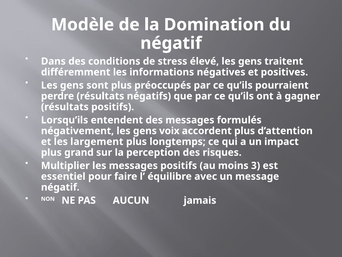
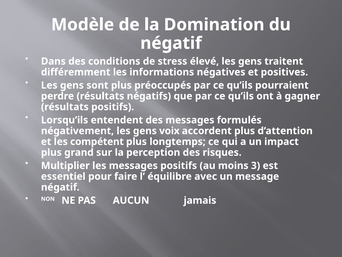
largement: largement -> compétent
